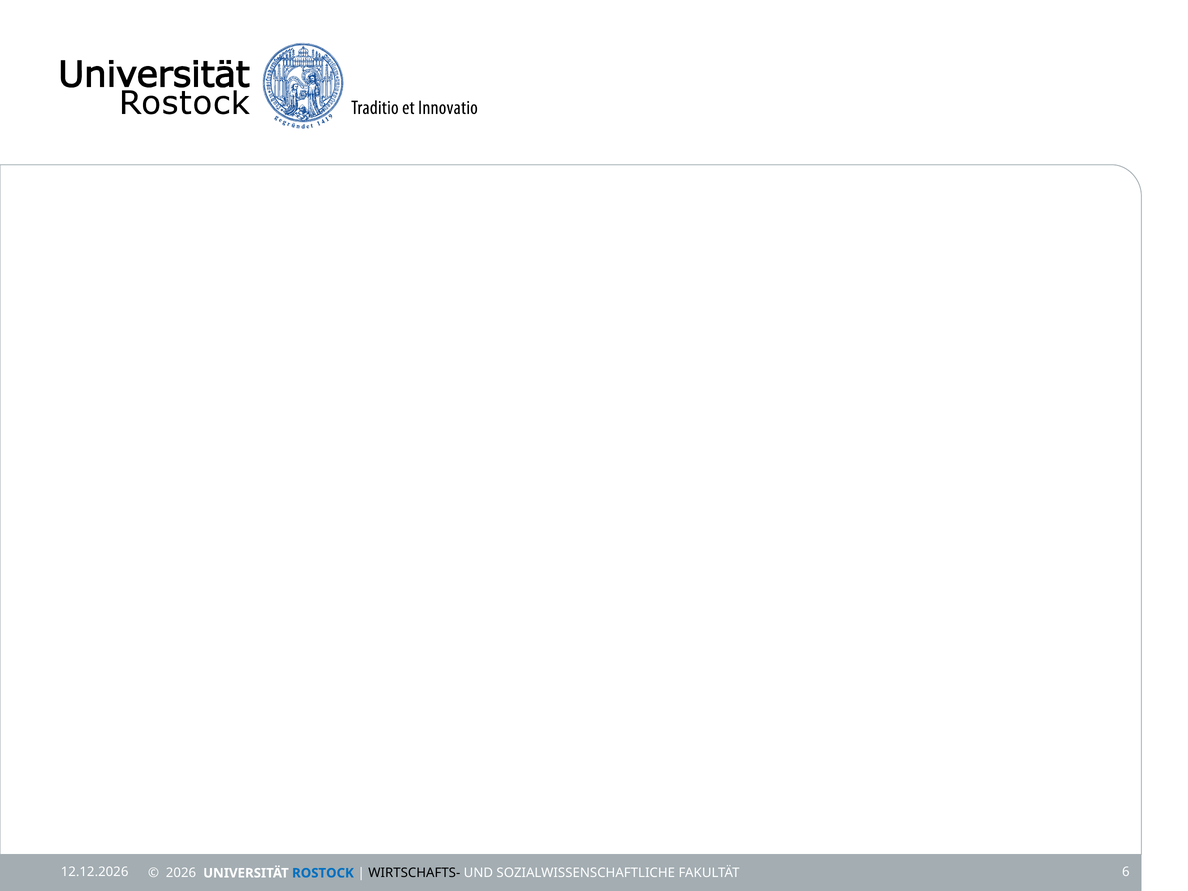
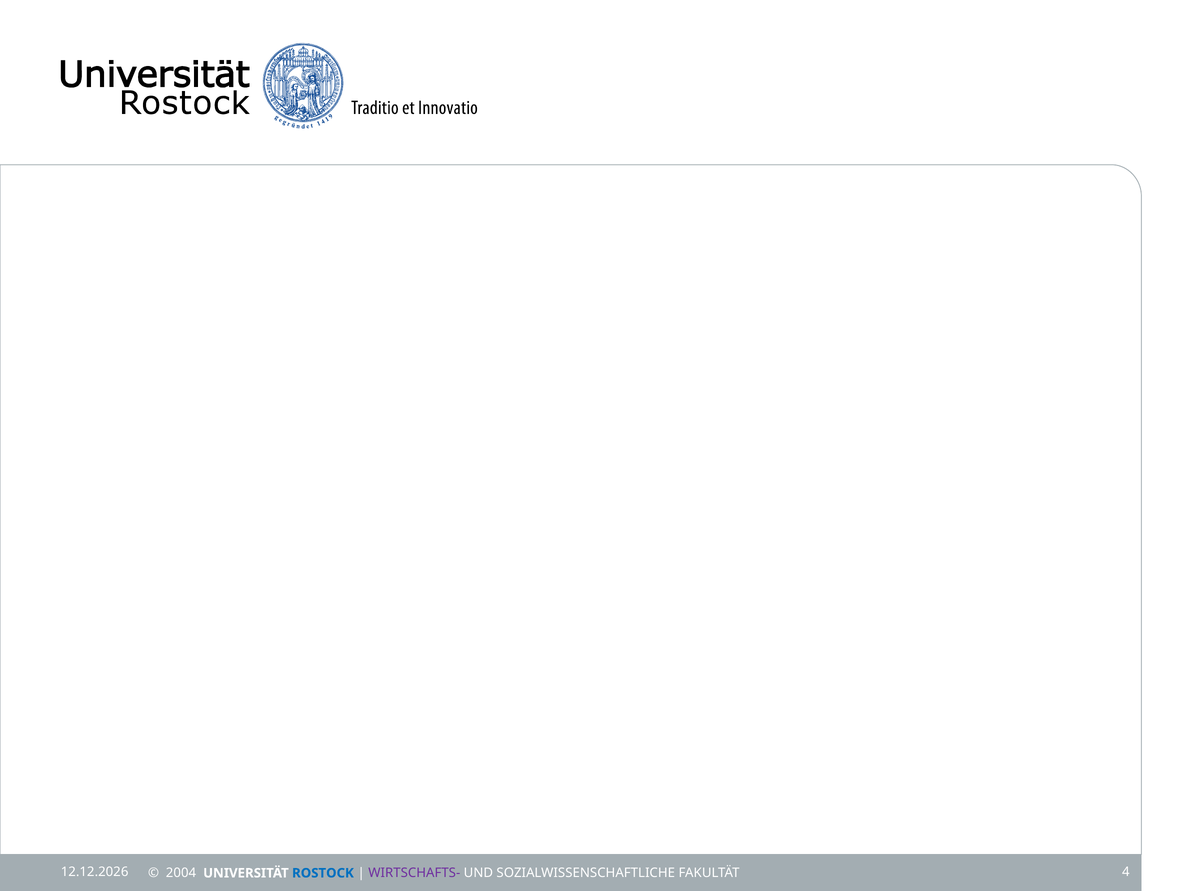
6: 6 -> 4
2026: 2026 -> 2004
WIRTSCHAFTS- colour: black -> purple
